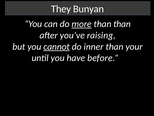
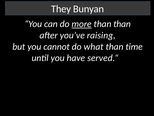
cannot underline: present -> none
inner: inner -> what
your: your -> time
before: before -> served
